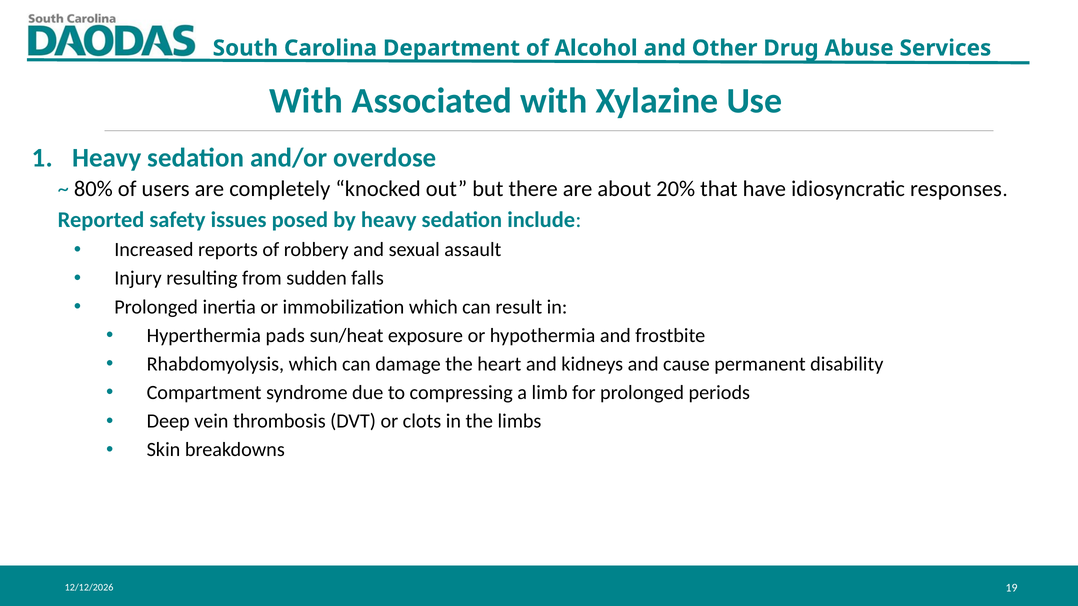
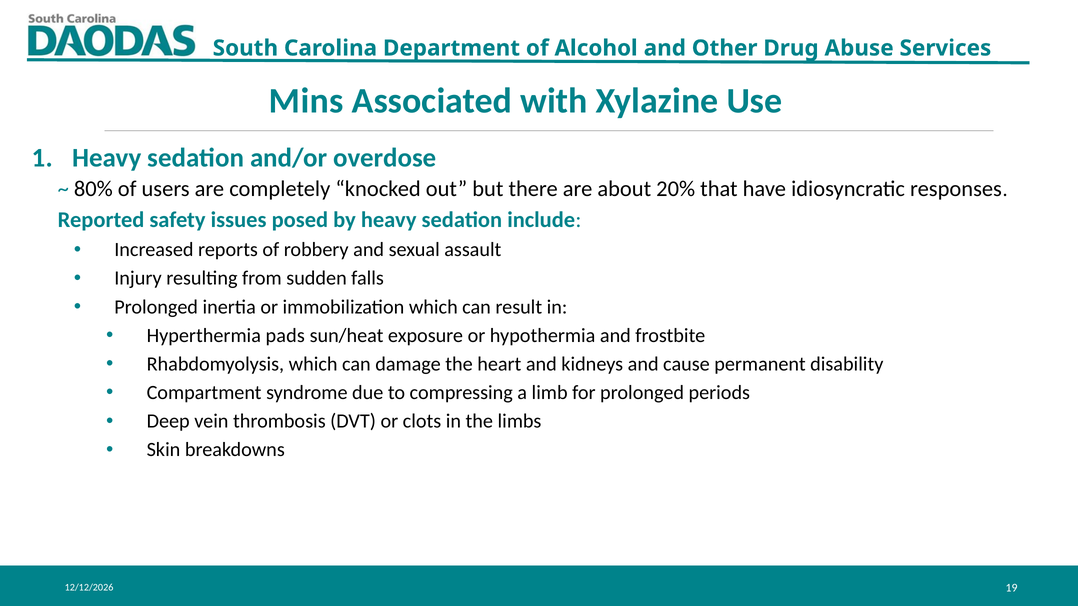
With at (306, 101): With -> Mins
